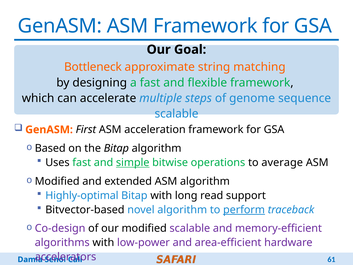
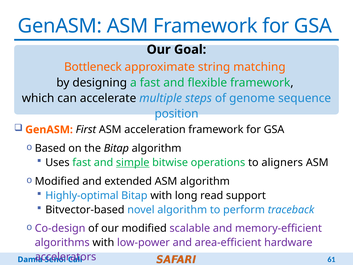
scalable at (177, 114): scalable -> position
average: average -> aligners
perform underline: present -> none
